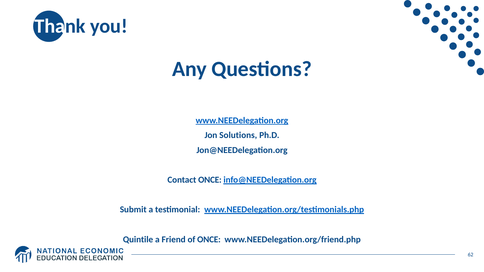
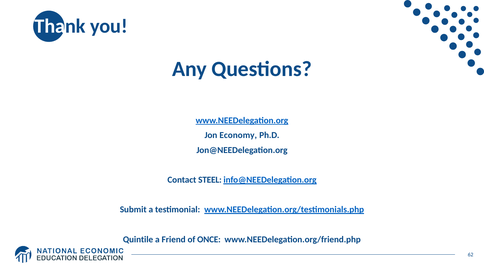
Solutions: Solutions -> Economy
Contact ONCE: ONCE -> STEEL
